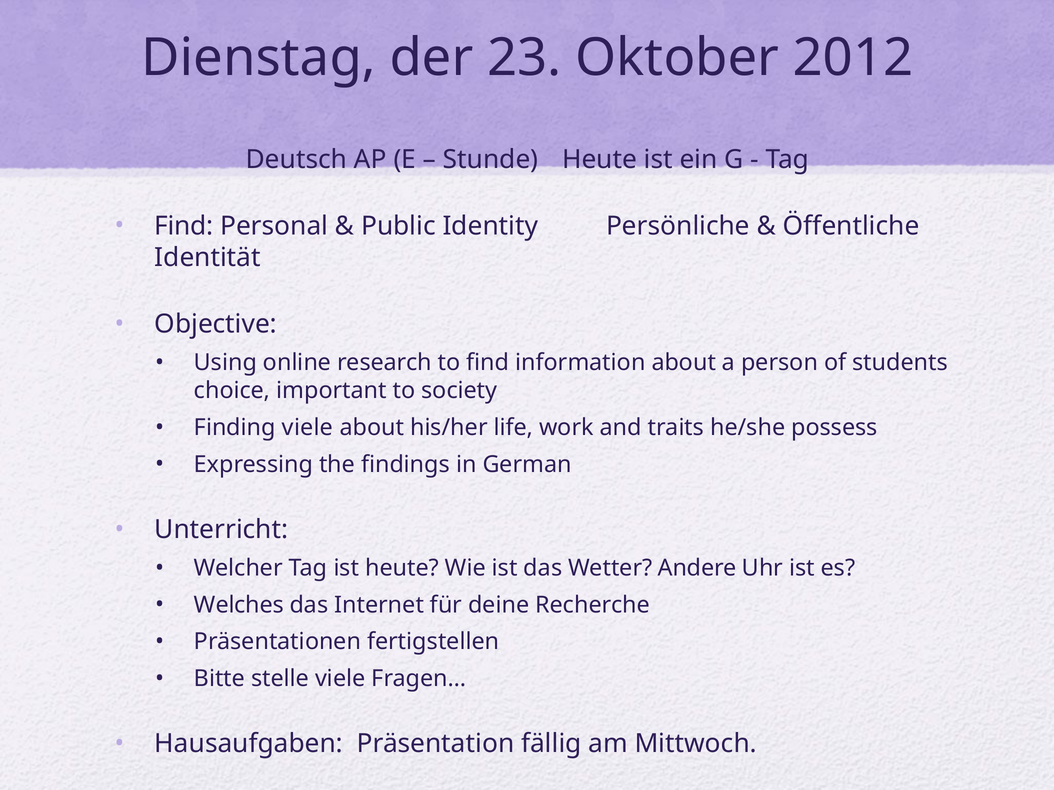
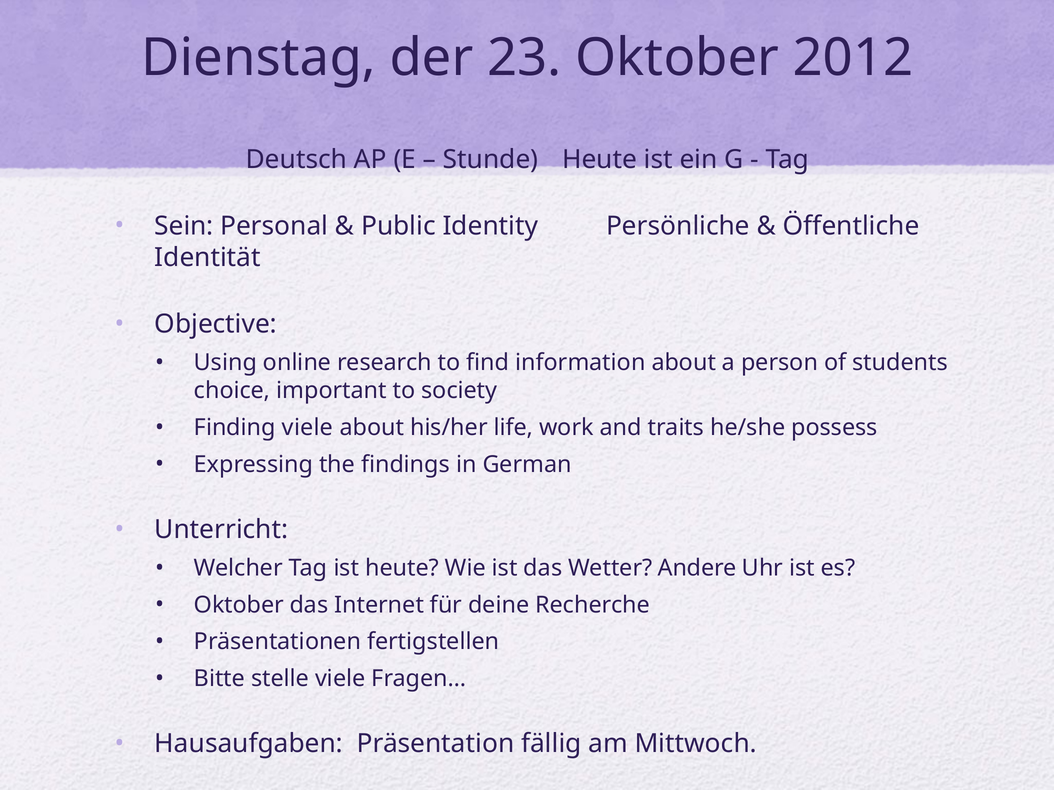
Find at (184, 226): Find -> Sein
Welches at (239, 605): Welches -> Oktober
